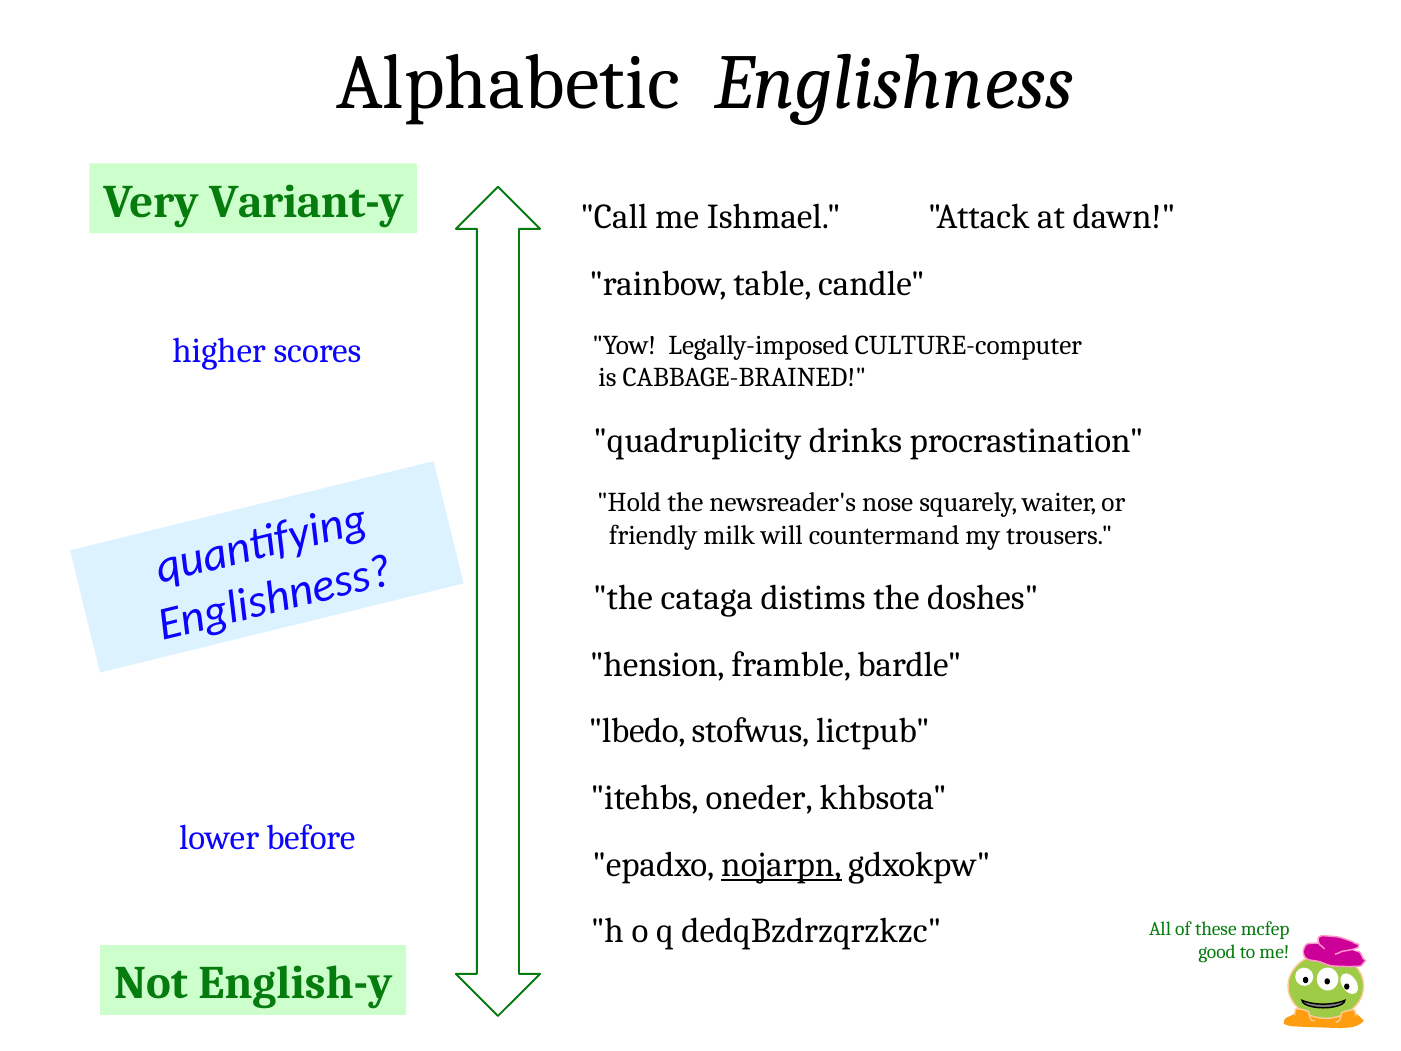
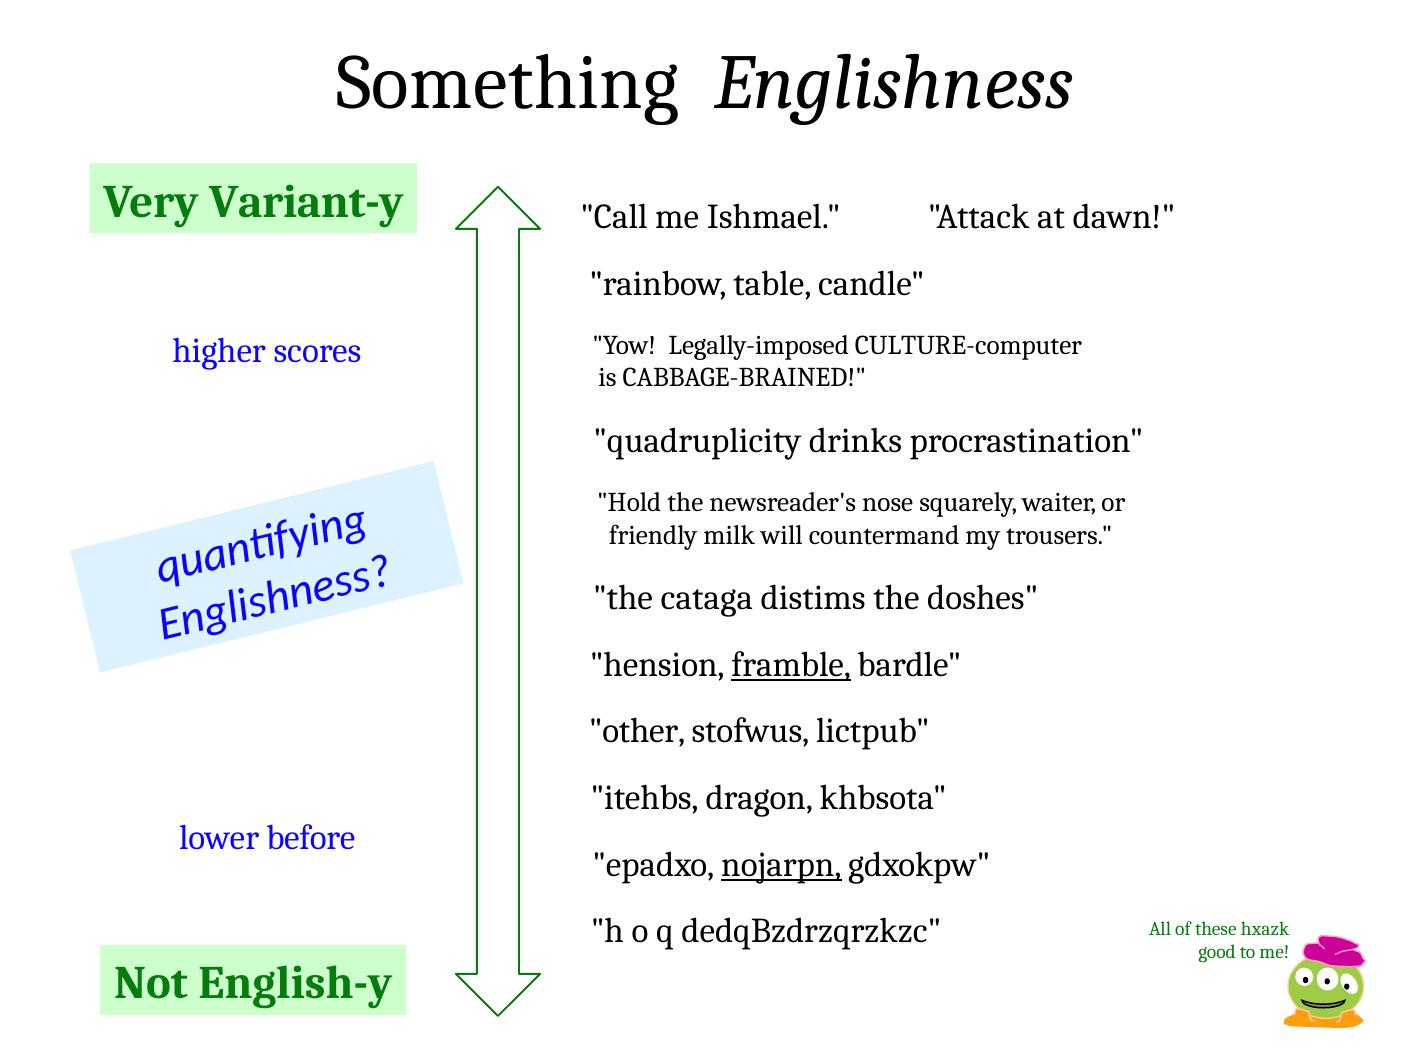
Alphabetic: Alphabetic -> Something
framble underline: none -> present
lbedo: lbedo -> other
oneder: oneder -> dragon
mcfep: mcfep -> hxazk
